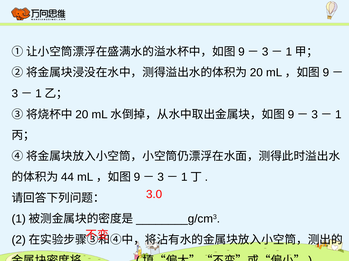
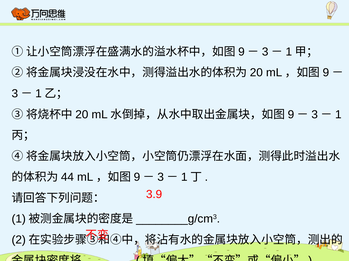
3.0: 3.0 -> 3.9
